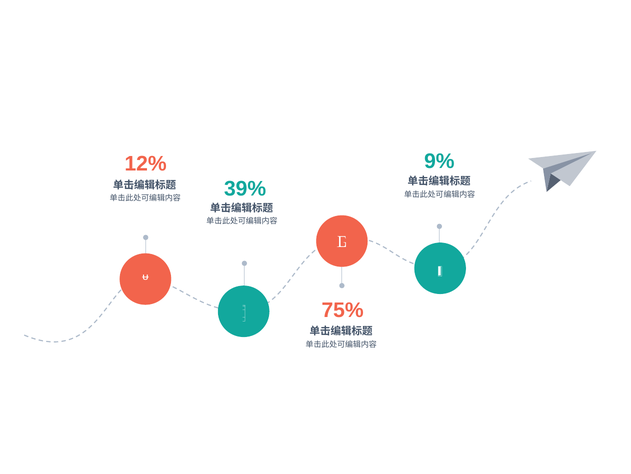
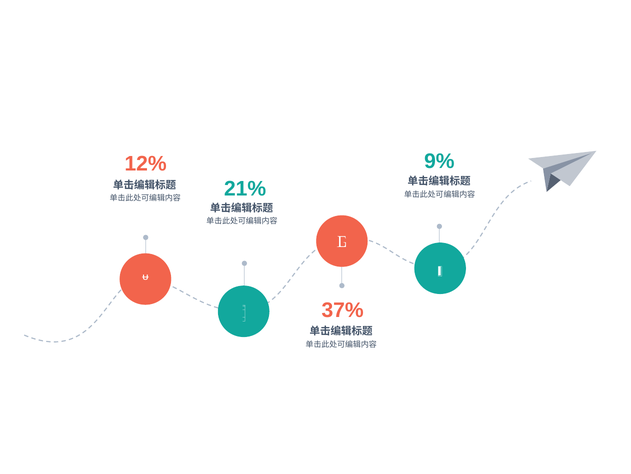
39%: 39% -> 21%
75%: 75% -> 37%
